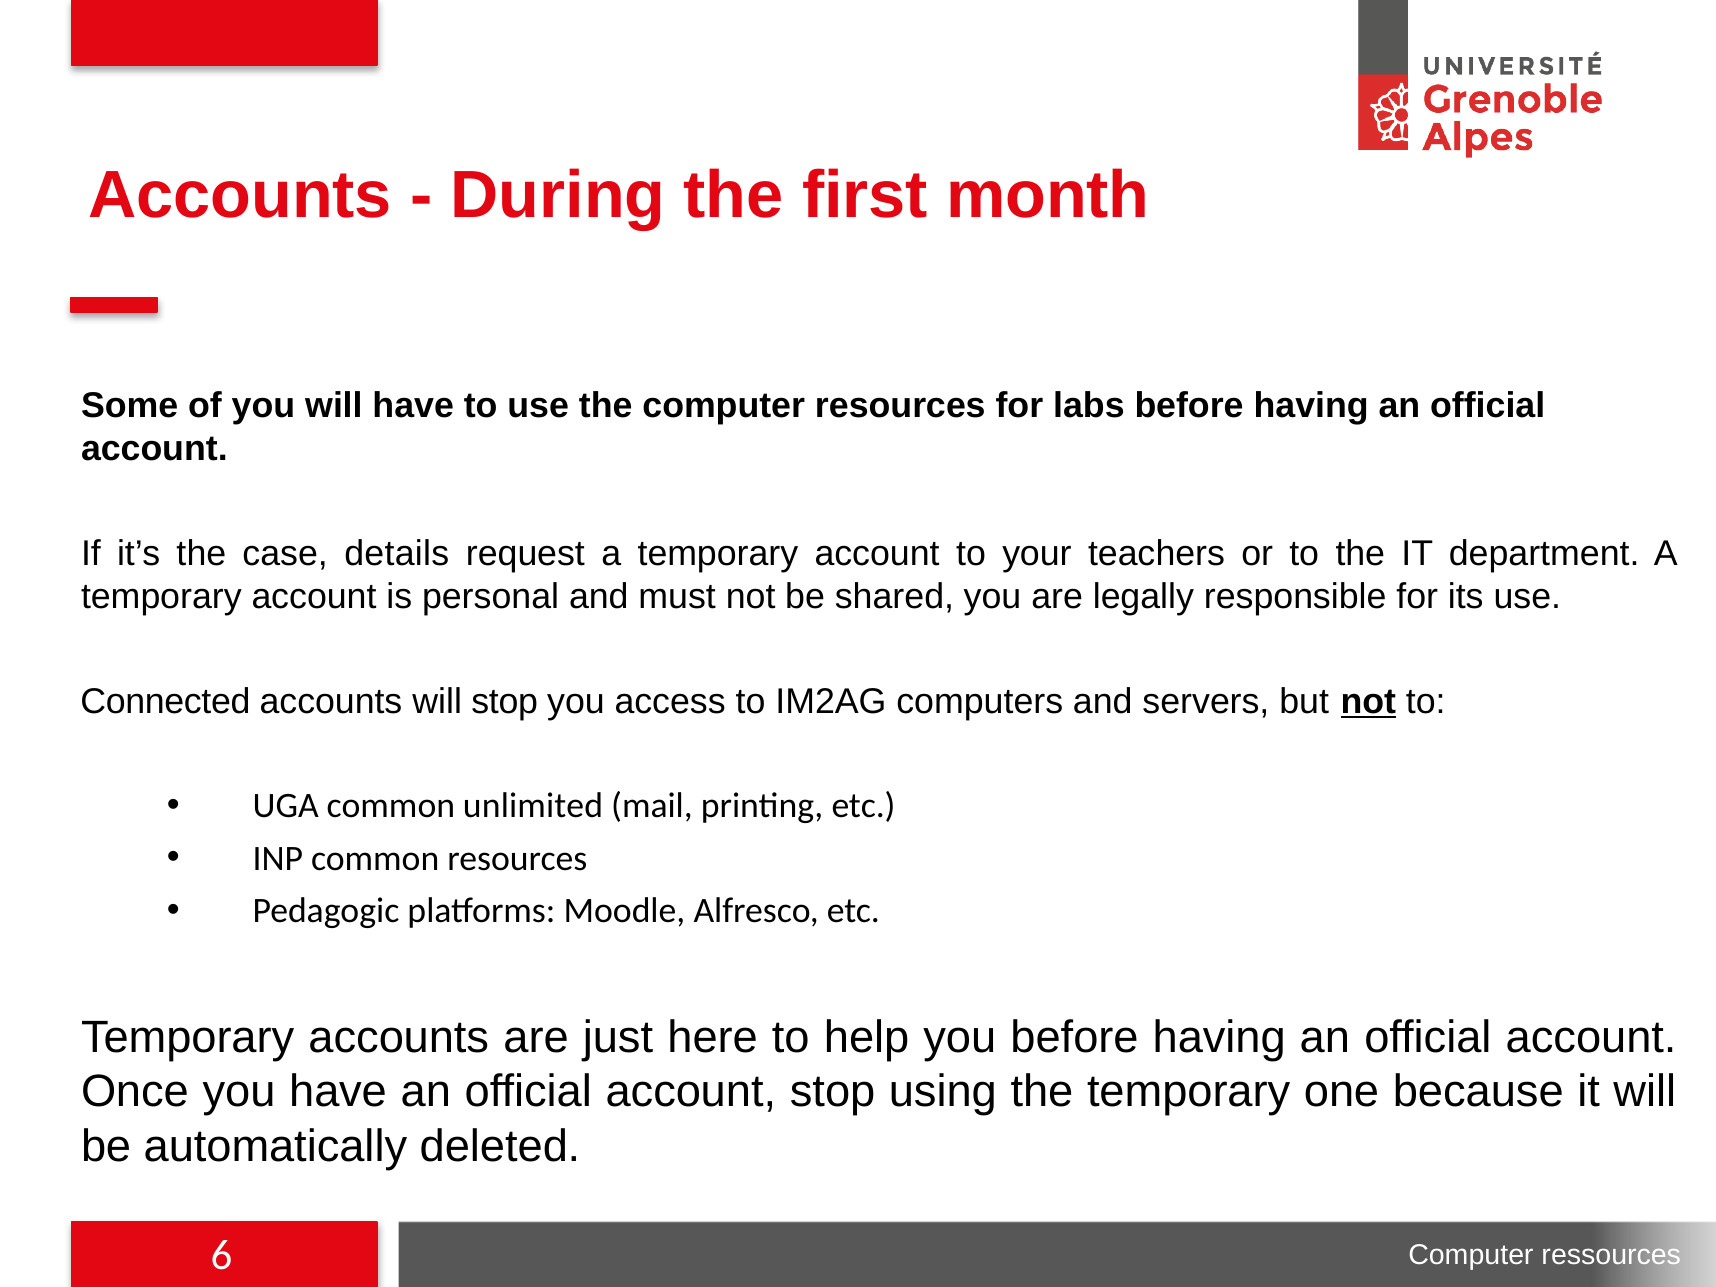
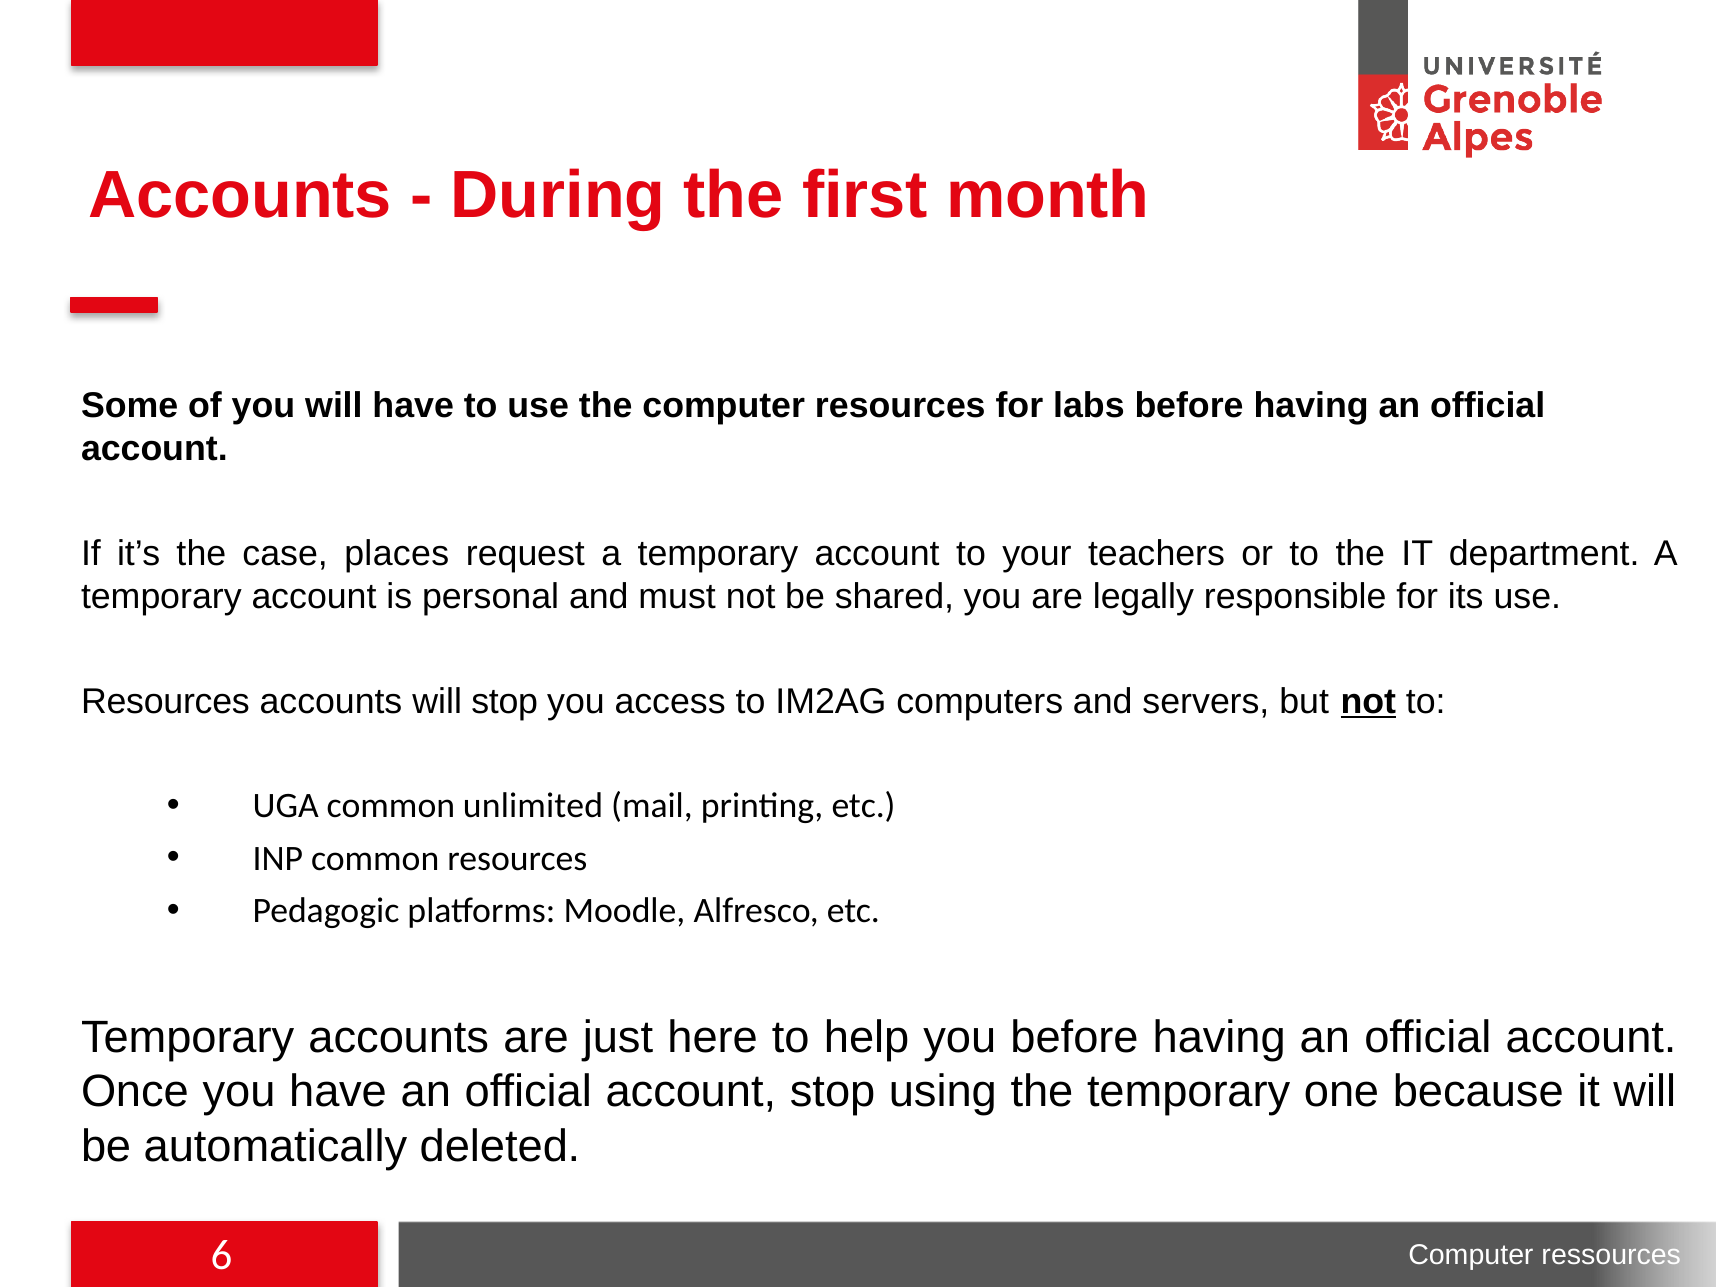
details: details -> places
Connected at (165, 701): Connected -> Resources
